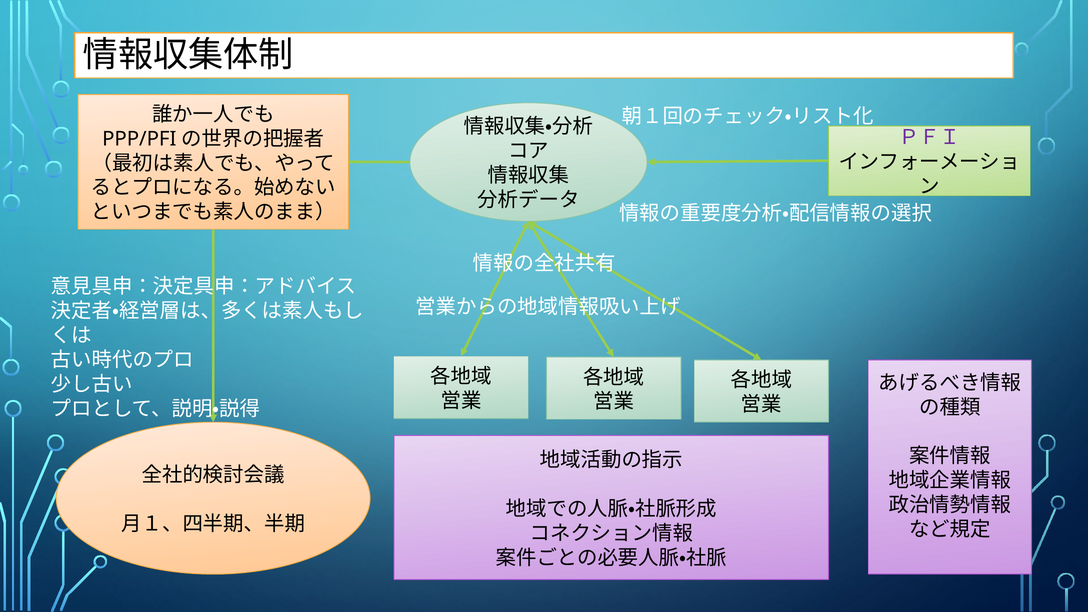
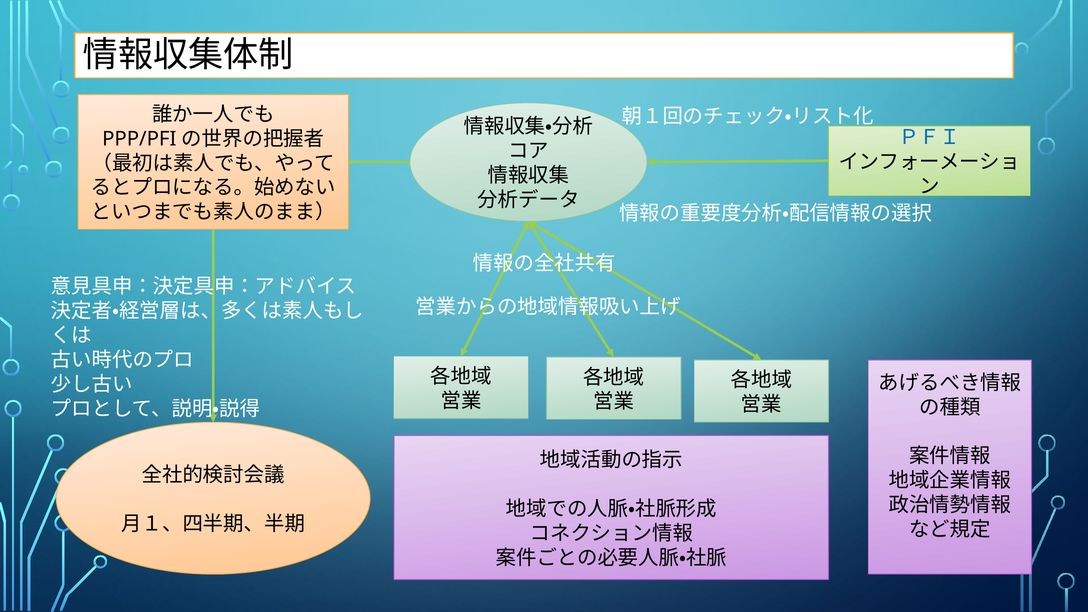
ＰＦＩ colour: purple -> blue
